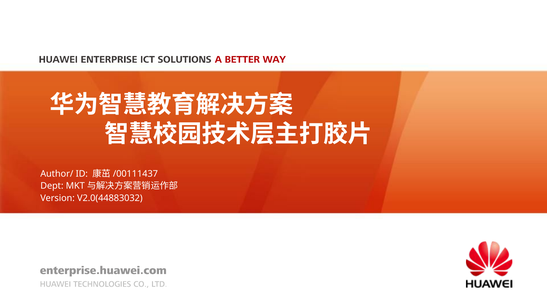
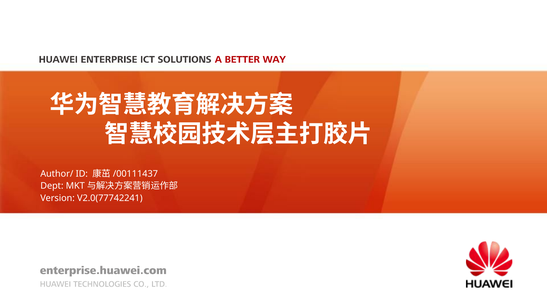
V2.0(44883032: V2.0(44883032 -> V2.0(77742241
